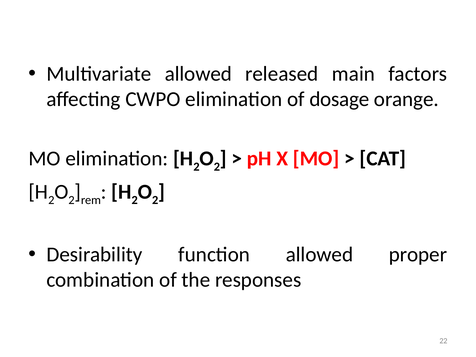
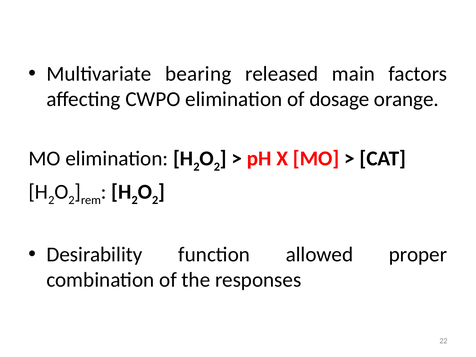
Multivariate allowed: allowed -> bearing
